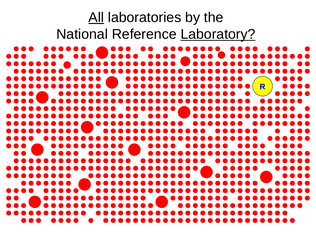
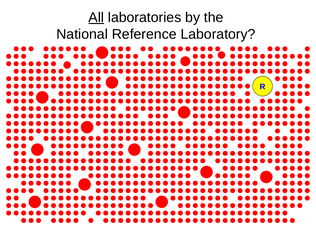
Laboratory underline: present -> none
